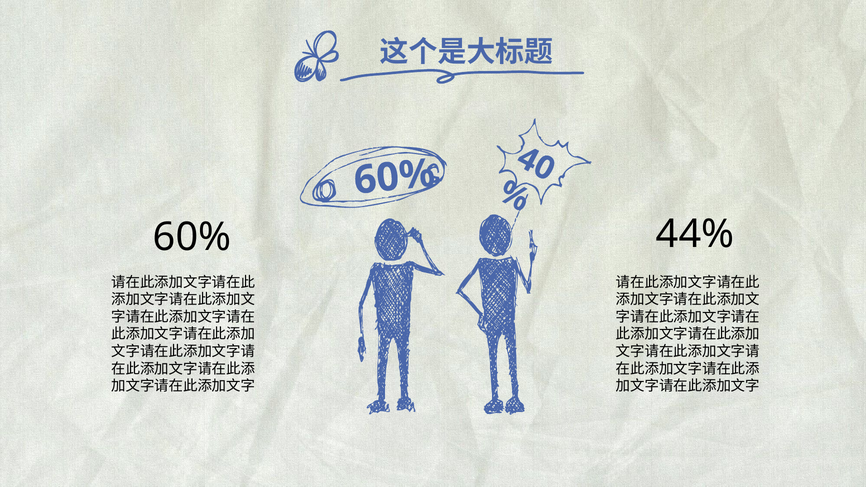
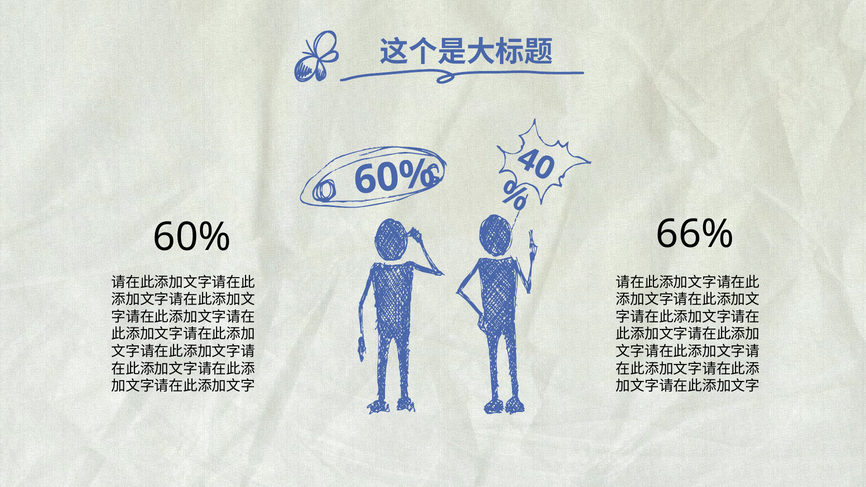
44%: 44% -> 66%
